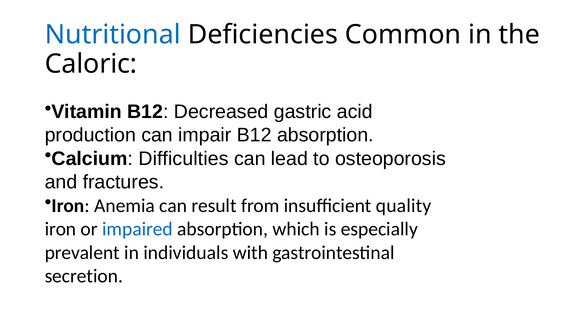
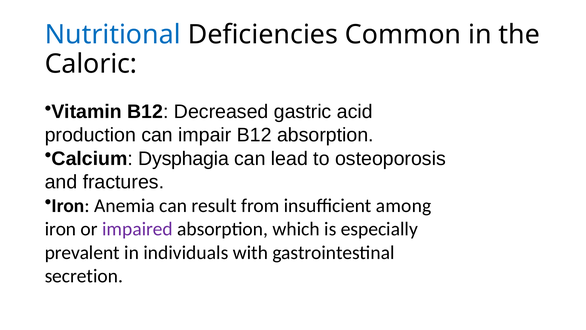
Difficulties: Difficulties -> Dysphagia
quality: quality -> among
impaired colour: blue -> purple
